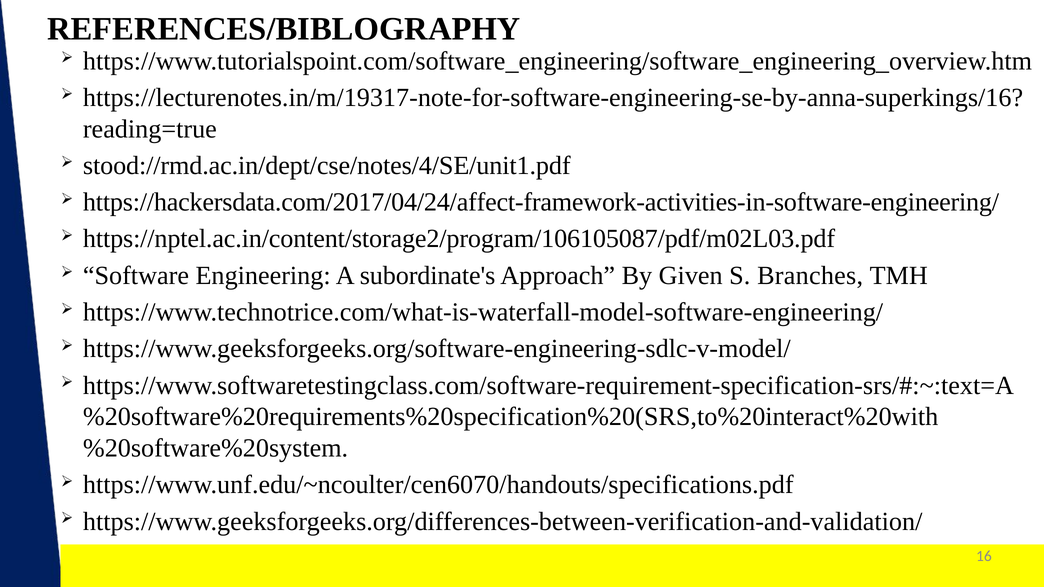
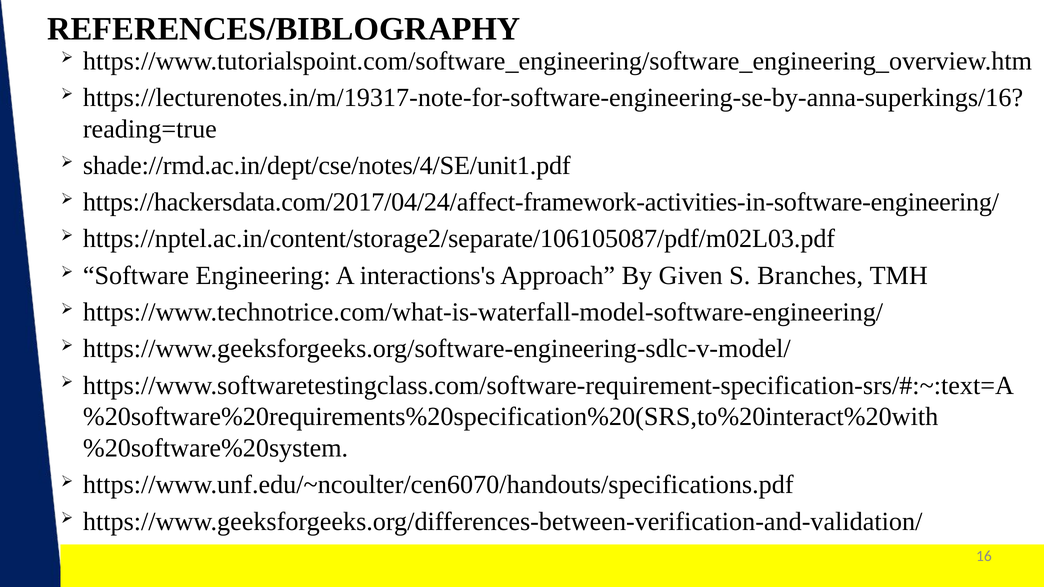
stood://rmd.ac.in/dept/cse/notes/4/SE/unit1.pdf: stood://rmd.ac.in/dept/cse/notes/4/SE/unit1.pdf -> shade://rmd.ac.in/dept/cse/notes/4/SE/unit1.pdf
https://nptel.ac.in/content/storage2/program/106105087/pdf/m02L03.pdf: https://nptel.ac.in/content/storage2/program/106105087/pdf/m02L03.pdf -> https://nptel.ac.in/content/storage2/separate/106105087/pdf/m02L03.pdf
subordinate's: subordinate's -> interactions's
